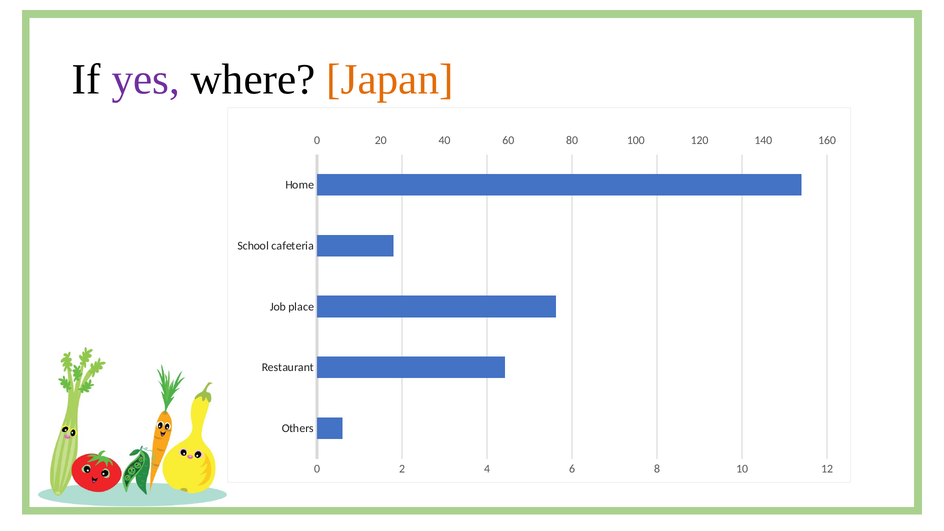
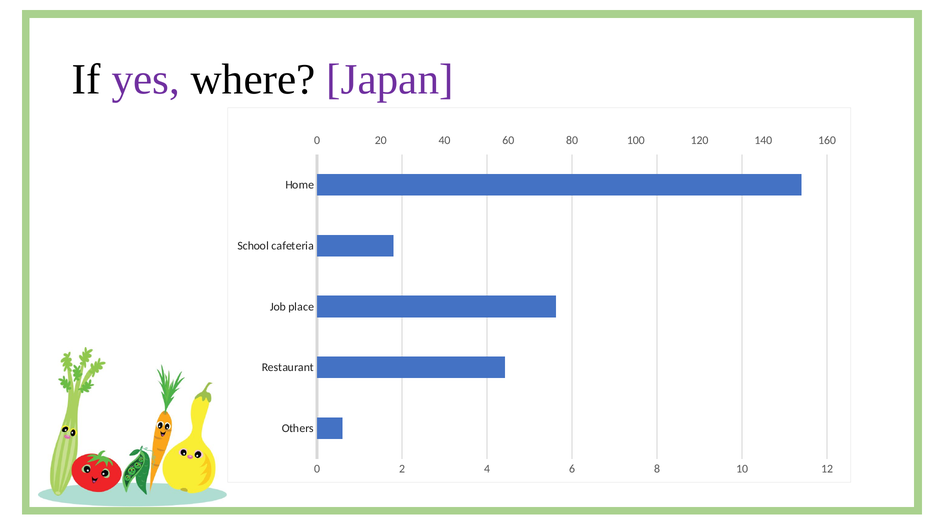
Japan colour: orange -> purple
